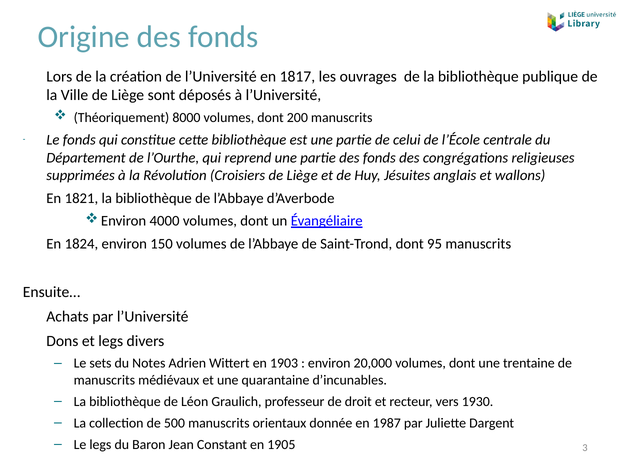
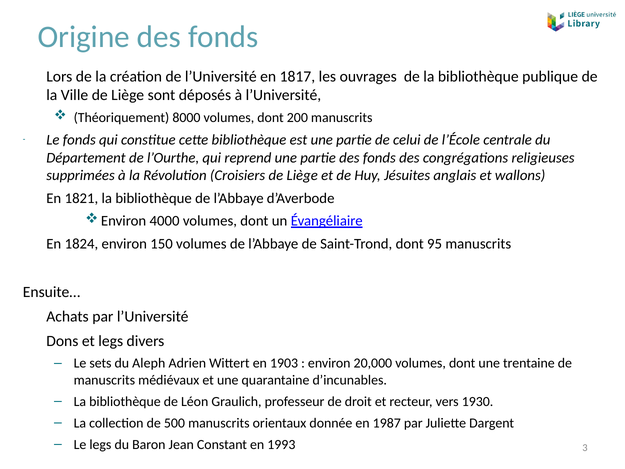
Notes: Notes -> Aleph
1905: 1905 -> 1993
